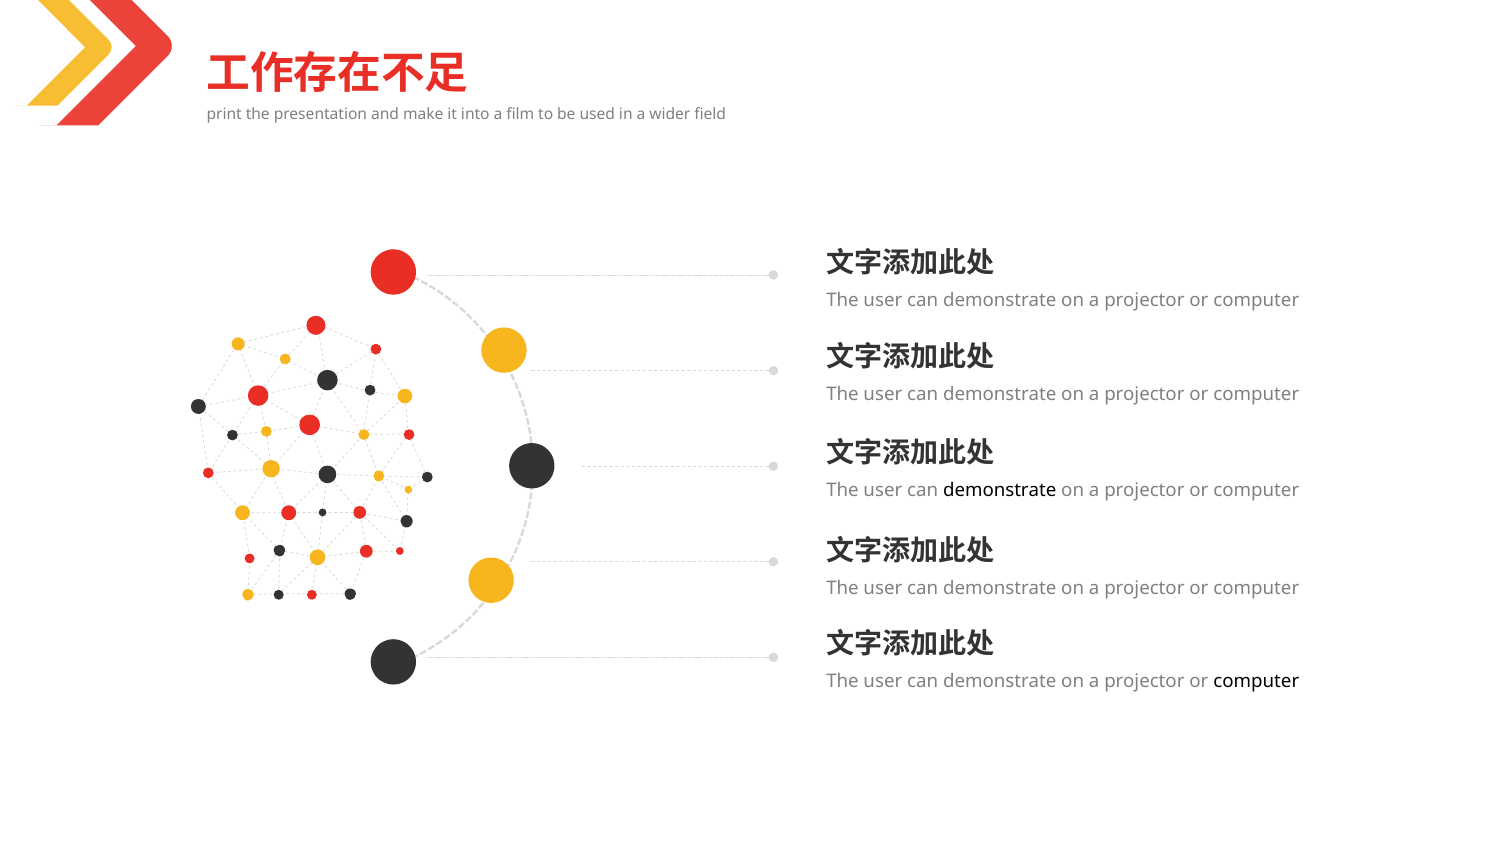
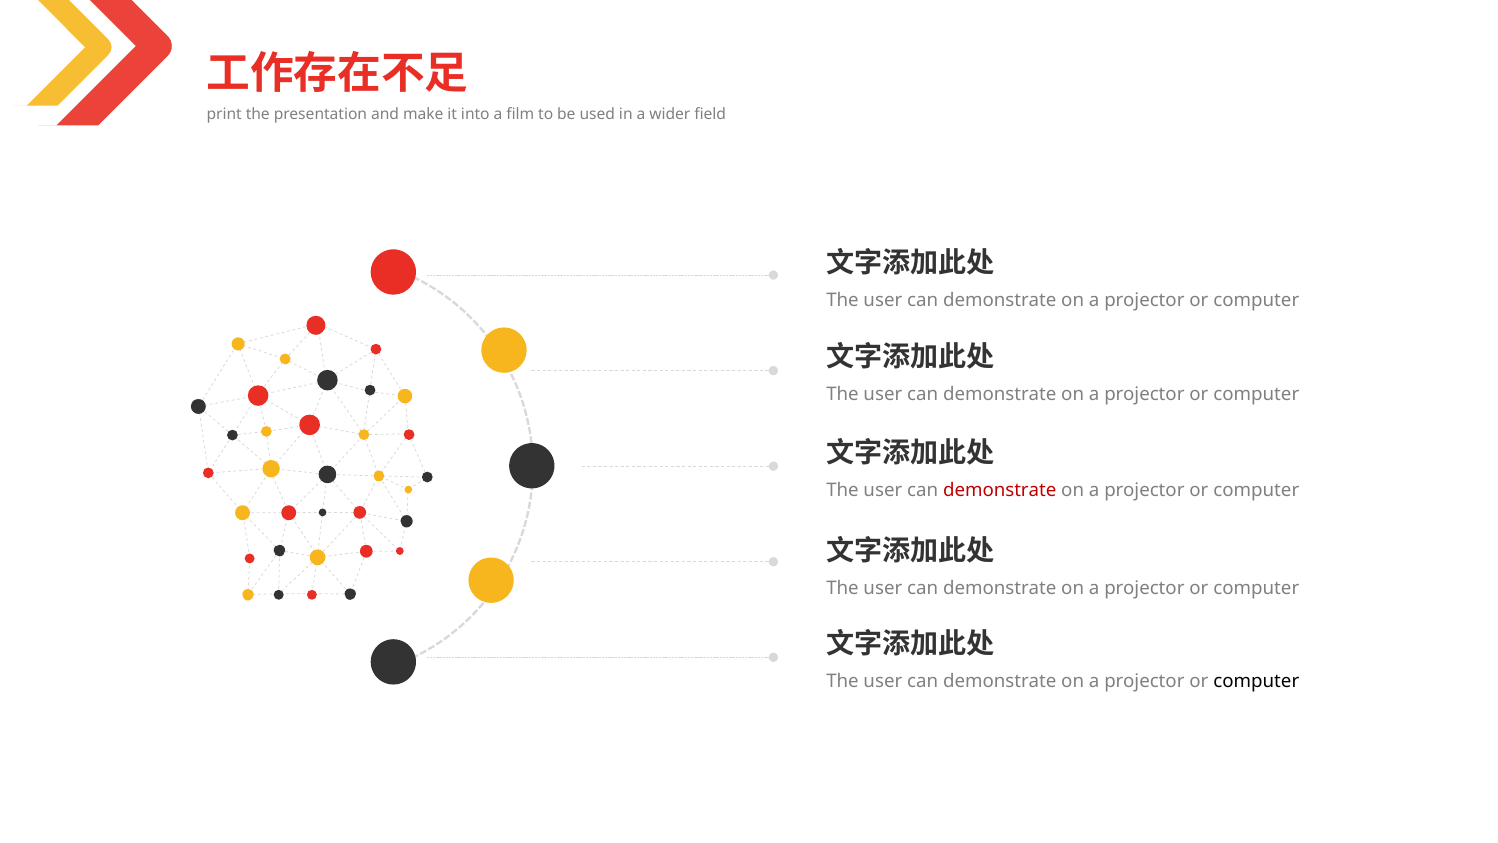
demonstrate at (1000, 490) colour: black -> red
